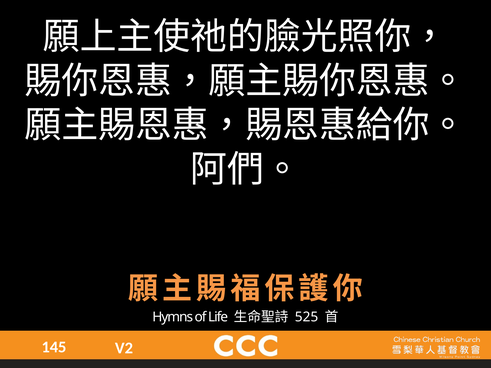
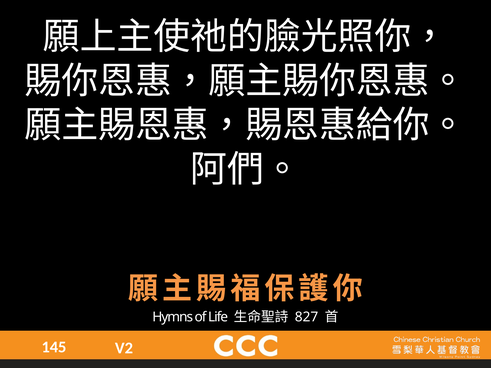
525: 525 -> 827
